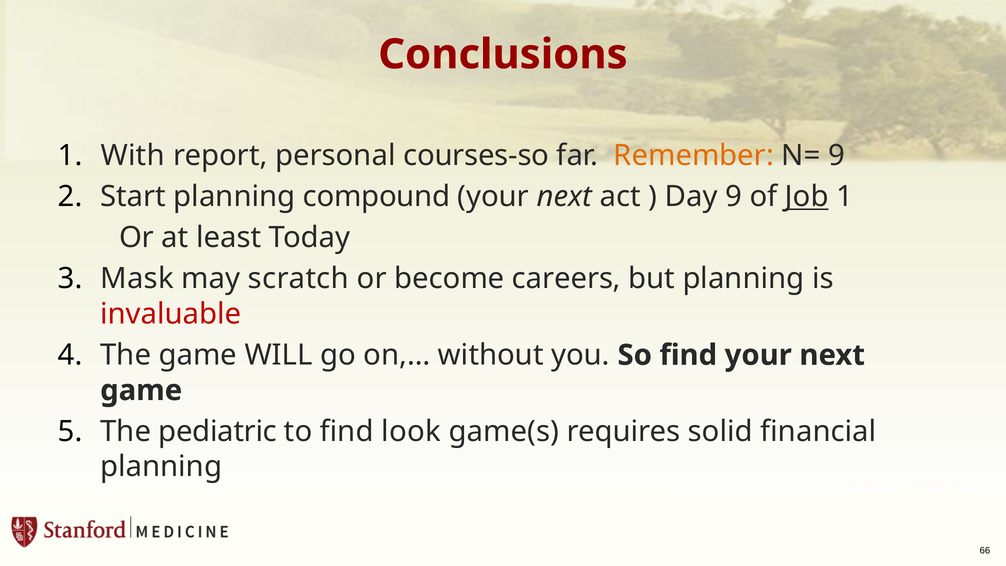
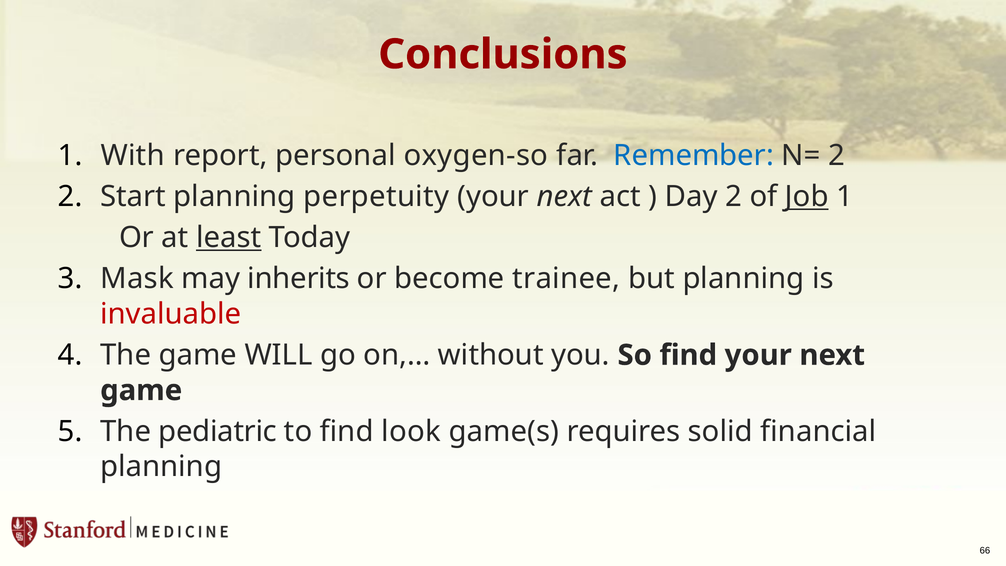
courses-so: courses-so -> oxygen-so
Remember colour: orange -> blue
N= 9: 9 -> 2
compound: compound -> perpetuity
Day 9: 9 -> 2
least underline: none -> present
scratch: scratch -> inherits
careers: careers -> trainee
